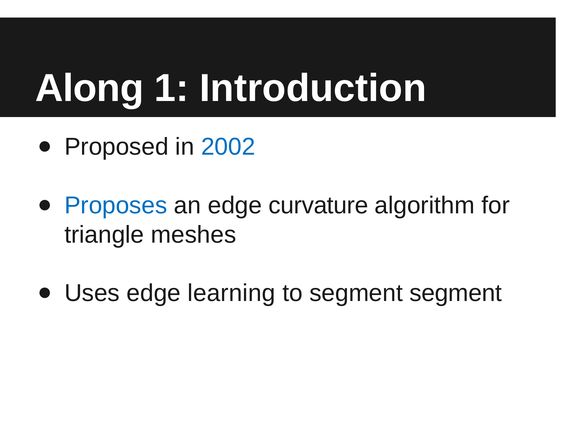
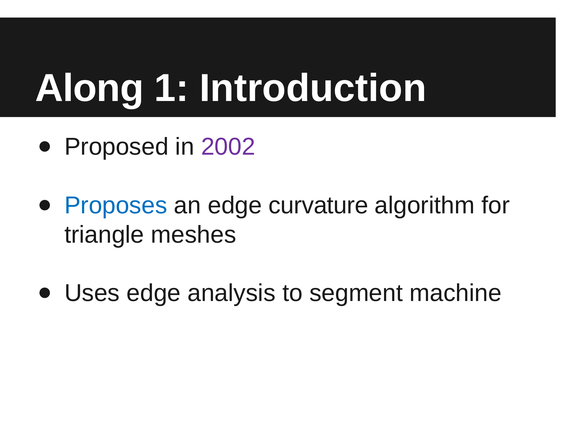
2002 colour: blue -> purple
learning: learning -> analysis
segment segment: segment -> machine
